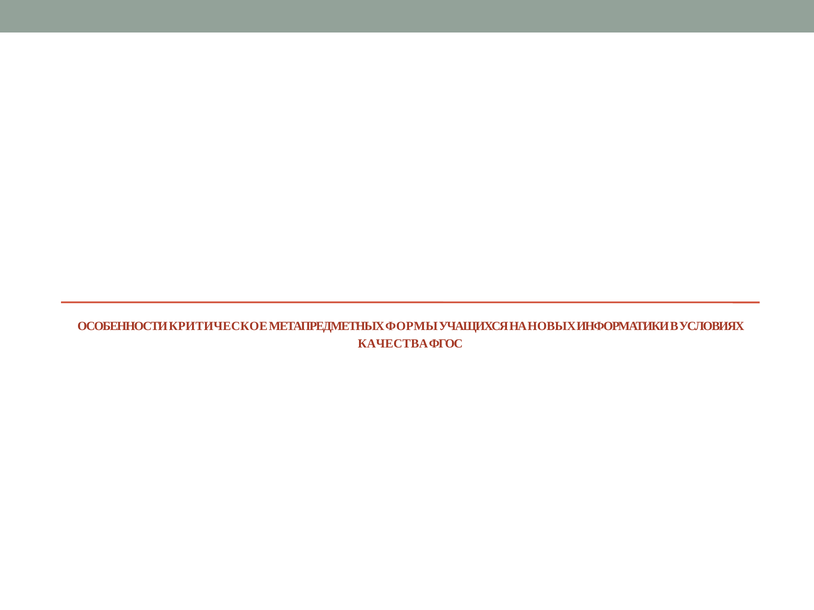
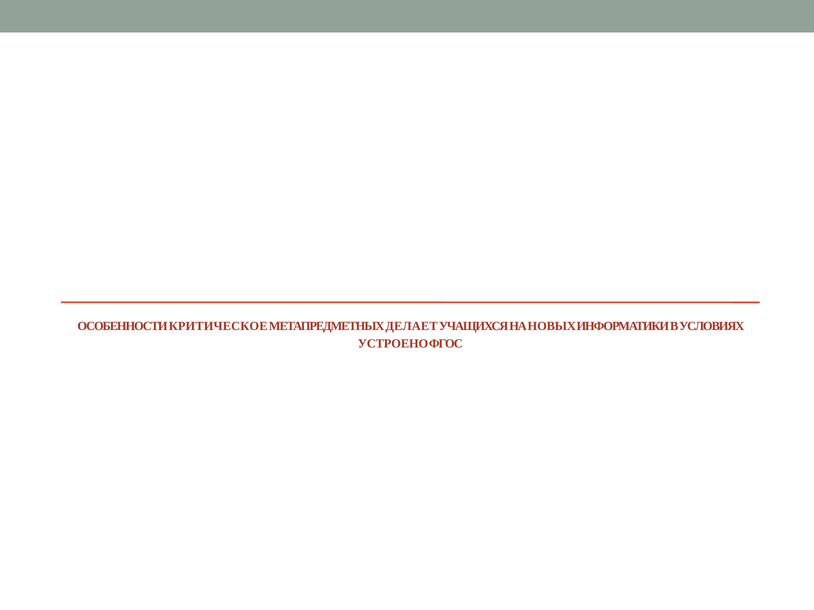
ФОРМЫ: ФОРМЫ -> ДЕЛАЕТ
КАЧЕСТВА: КАЧЕСТВА -> УСТРОЕНО
